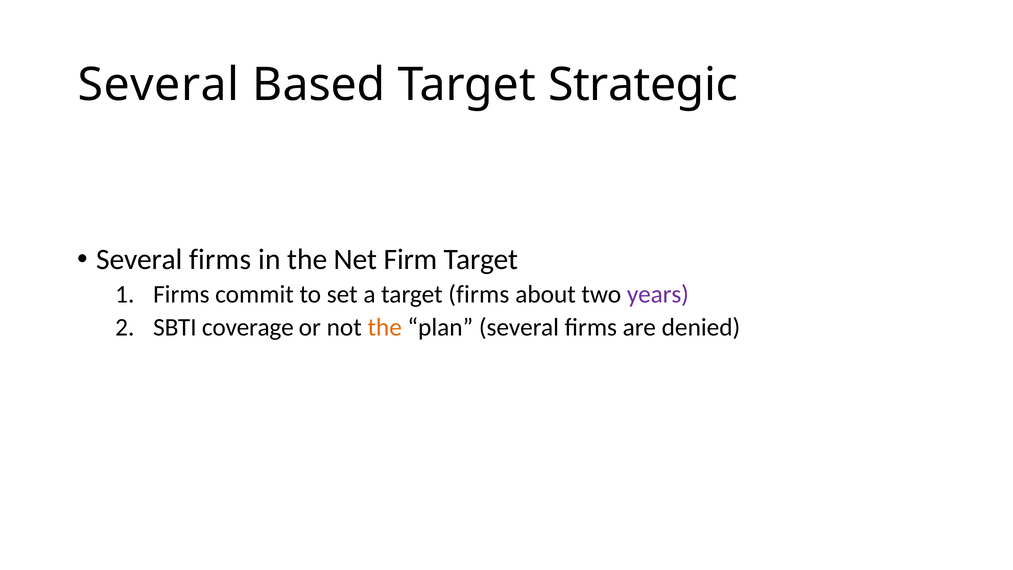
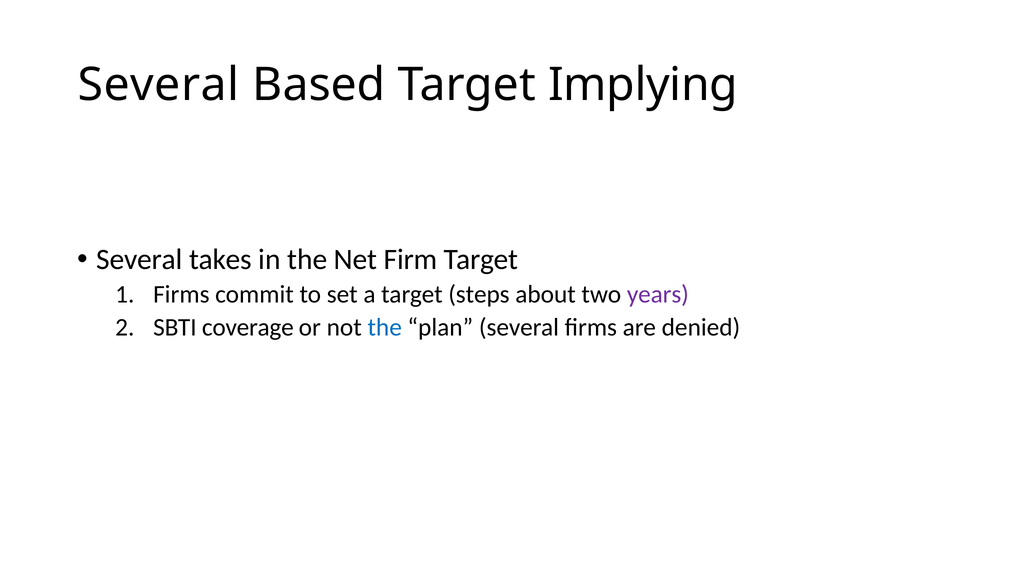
Strategic: Strategic -> Implying
firms at (220, 260): firms -> takes
target firms: firms -> steps
the at (385, 327) colour: orange -> blue
